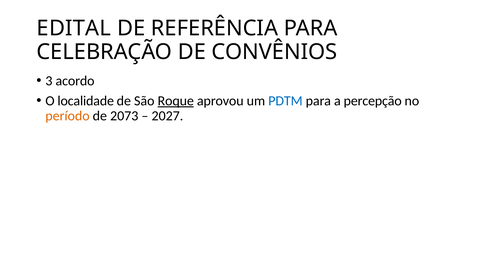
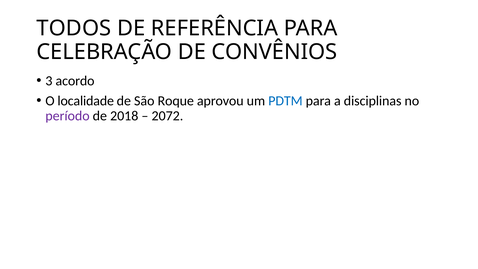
EDITAL: EDITAL -> TODOS
Roque underline: present -> none
percepção: percepção -> disciplinas
período colour: orange -> purple
2073: 2073 -> 2018
2027: 2027 -> 2072
